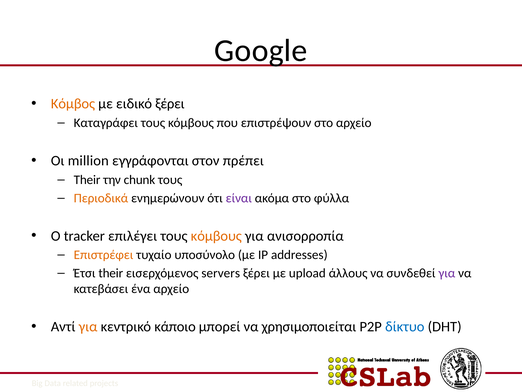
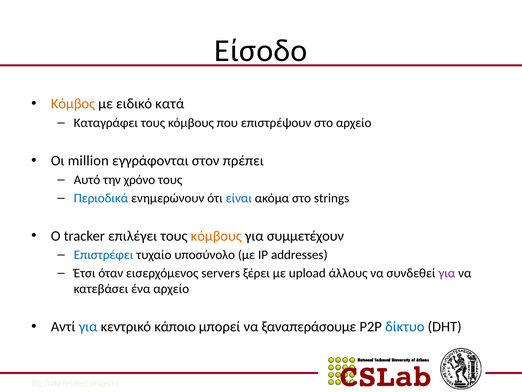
Google: Google -> Είσοδο
ειδικό ξέρει: ξέρει -> κατά
Their at (87, 180): Their -> Αυτό
chunk: chunk -> χρόνο
Περιοδικά colour: orange -> blue
είναι colour: purple -> blue
φύλλα: φύλλα -> strings
ανισορροπία: ανισορροπία -> συμμετέχουν
Επιστρέφει colour: orange -> blue
Έτσι their: their -> όταν
για at (88, 326) colour: orange -> blue
χρησιμοποιείται: χρησιμοποιείται -> ξαναπεράσουμε
